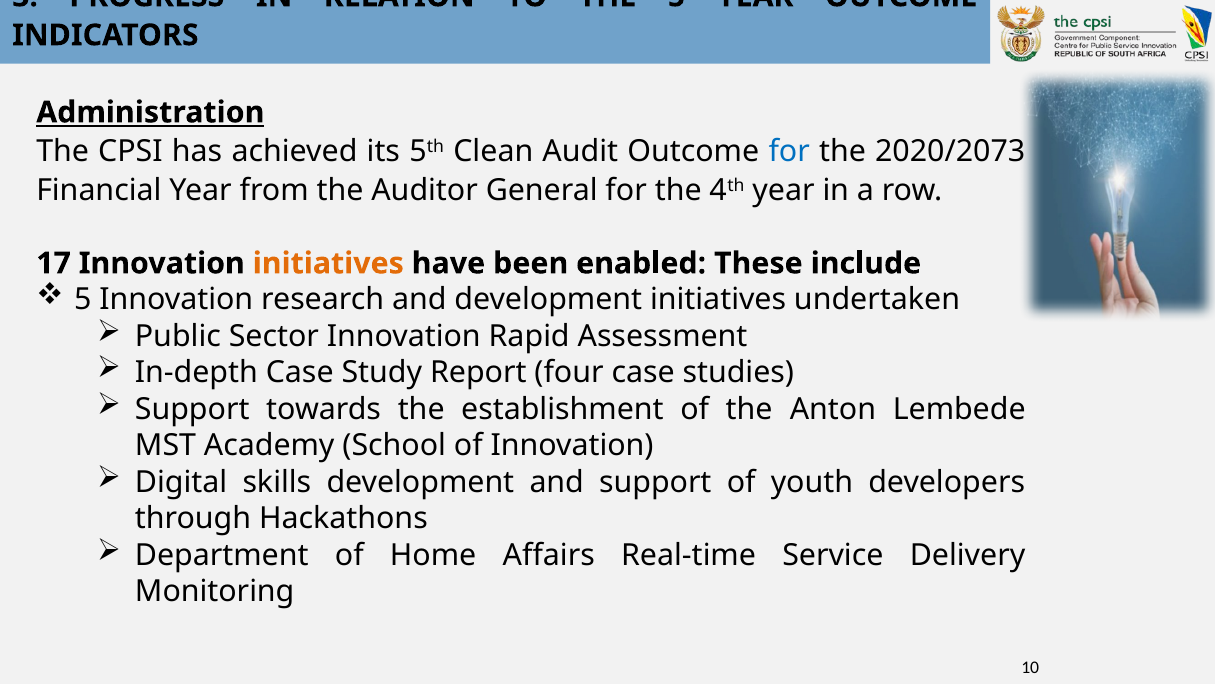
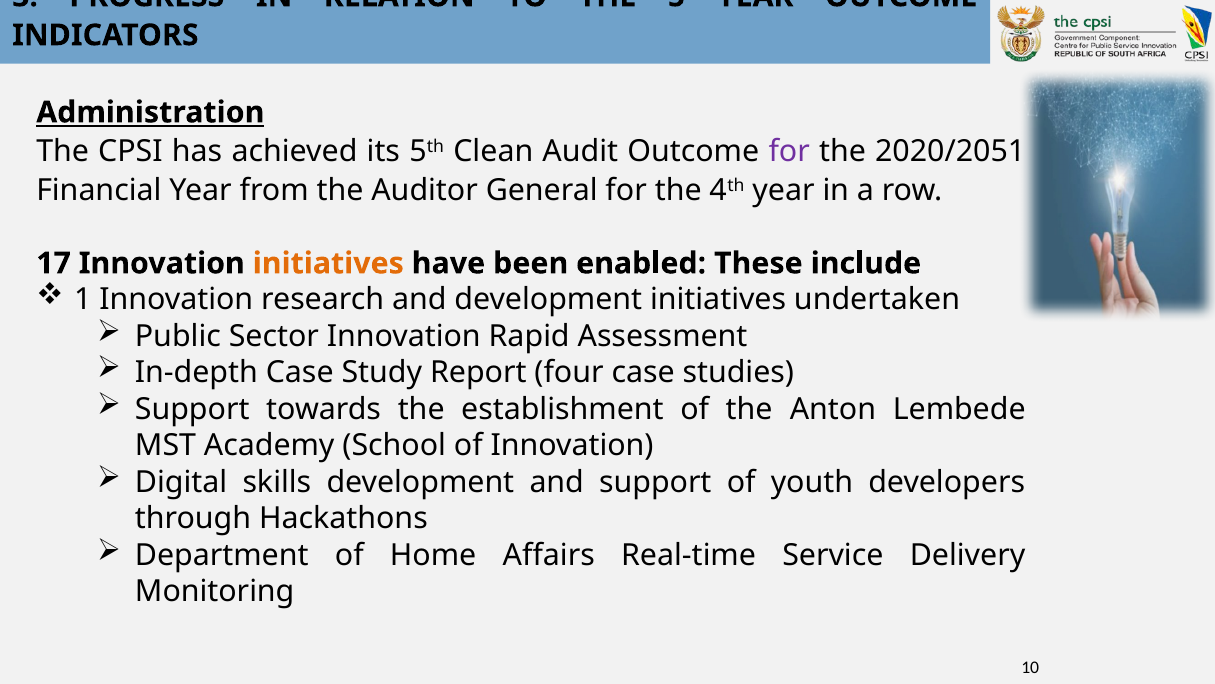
for at (789, 151) colour: blue -> purple
2020/2073: 2020/2073 -> 2020/2051
5 at (83, 300): 5 -> 1
